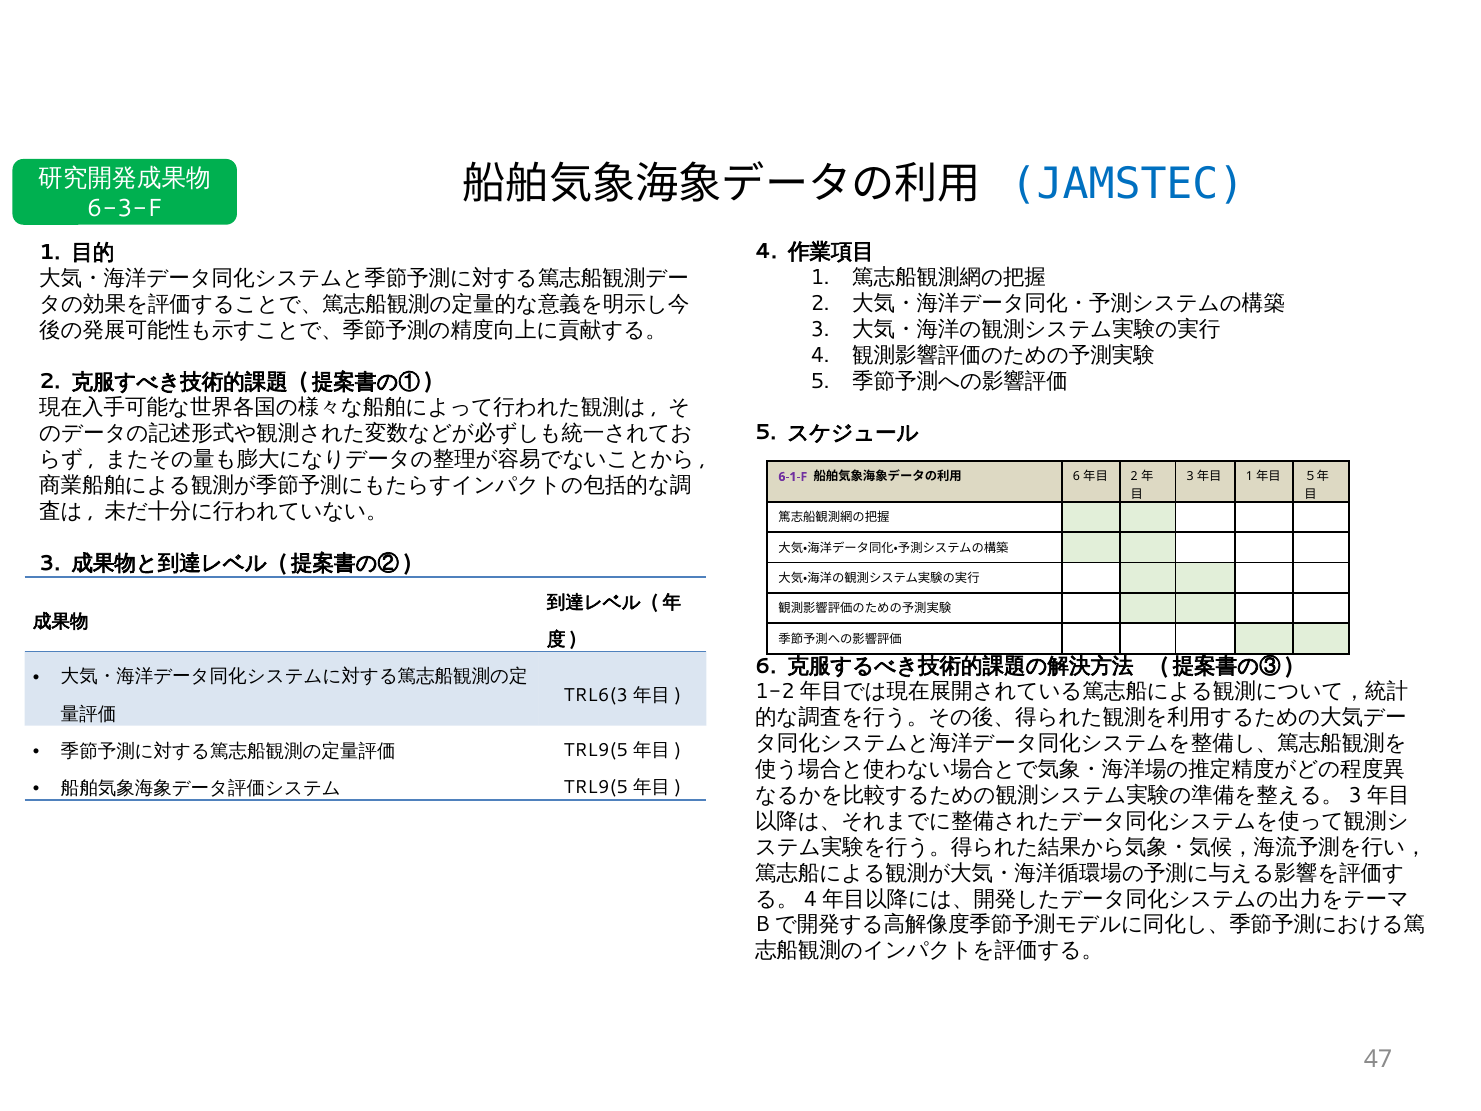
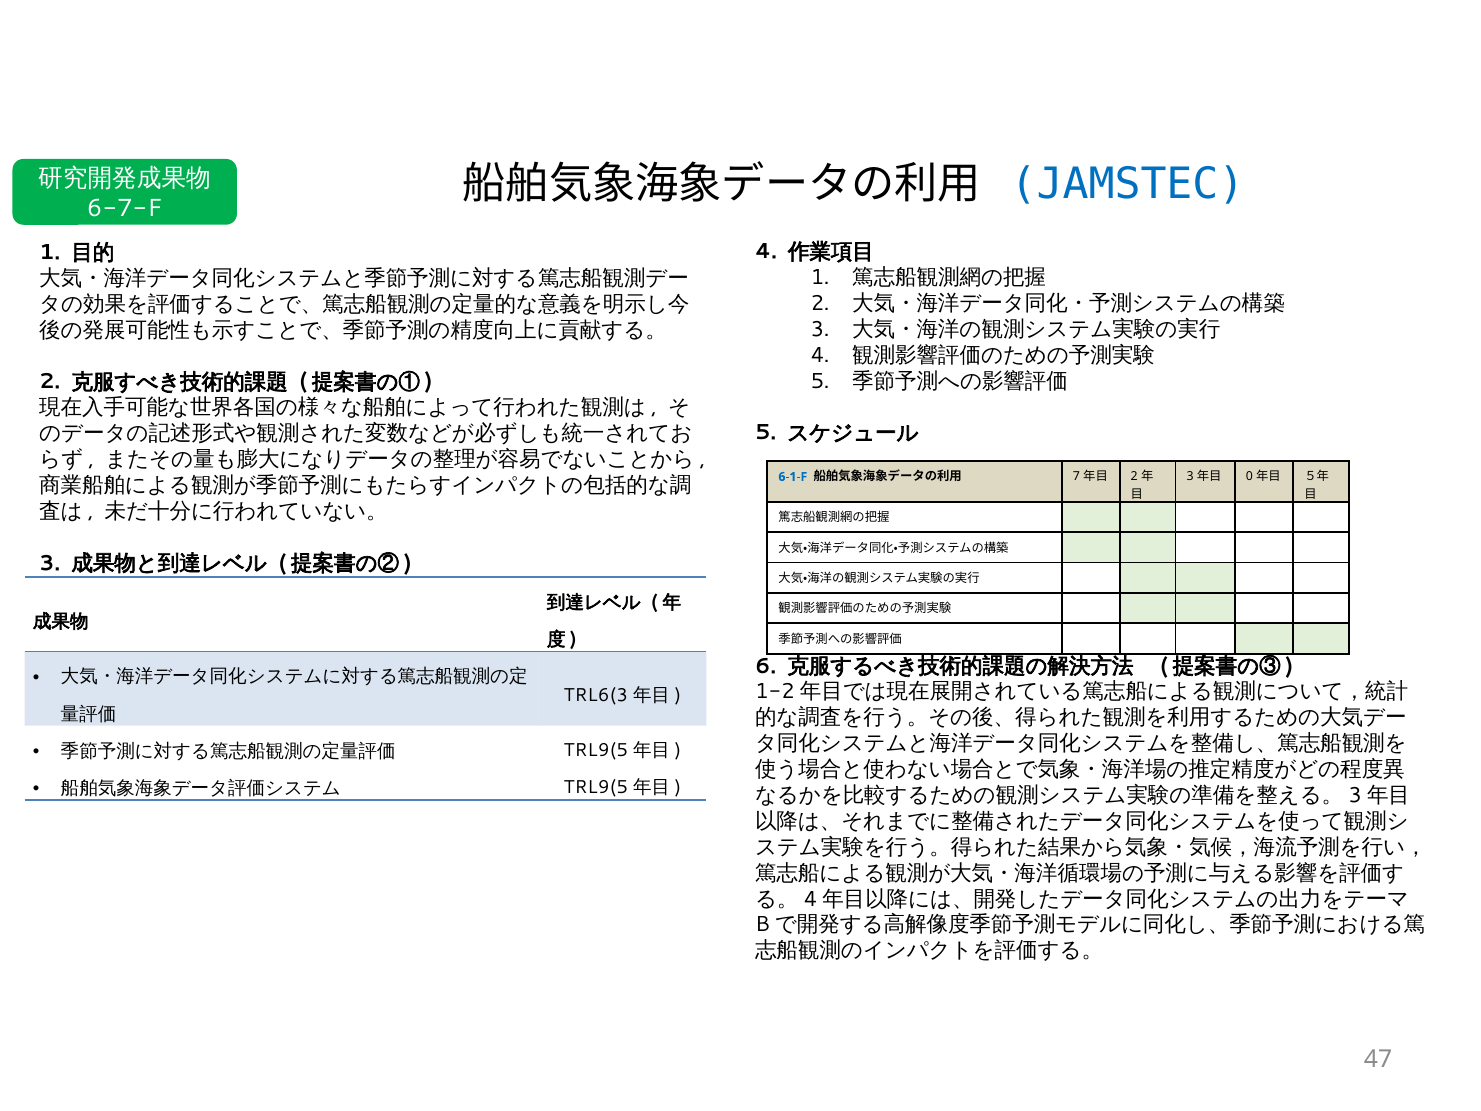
6-3-F: 6-3-F -> 6-7-F
1 at (1249, 477): 1 -> 0
6-1-F colour: purple -> blue
6 at (1076, 477): 6 -> 7
